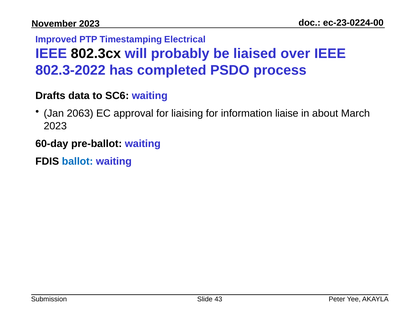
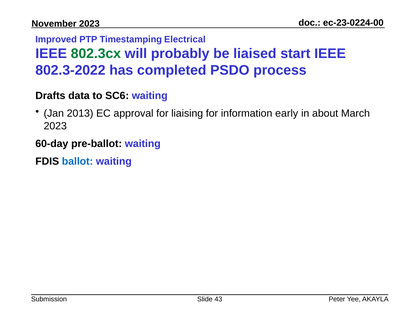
802.3cx colour: black -> green
over: over -> start
2063: 2063 -> 2013
liaise: liaise -> early
